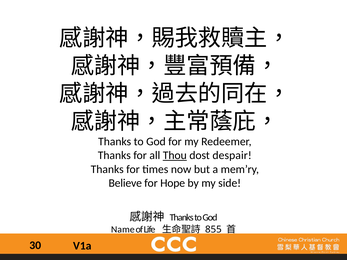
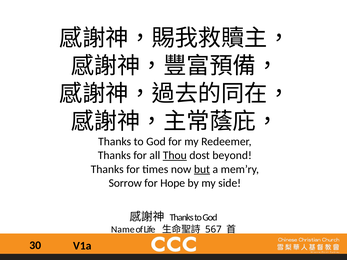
despair: despair -> beyond
but underline: none -> present
Believe: Believe -> Sorrow
855: 855 -> 567
